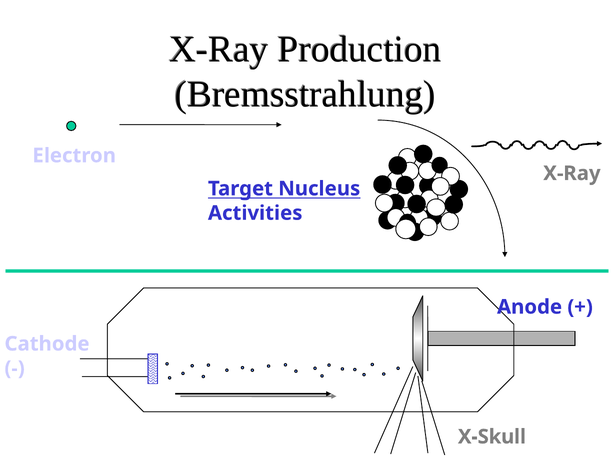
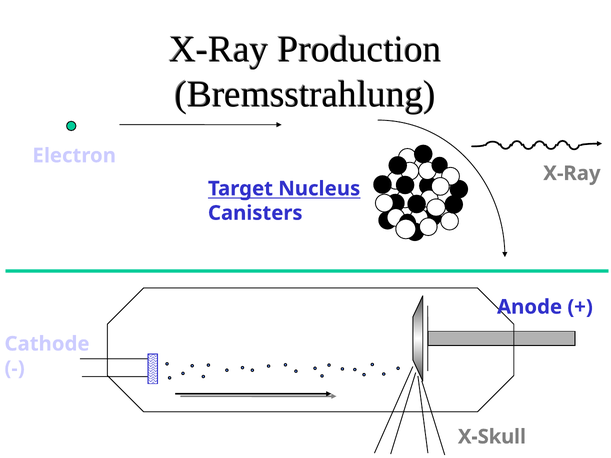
Activities: Activities -> Canisters
